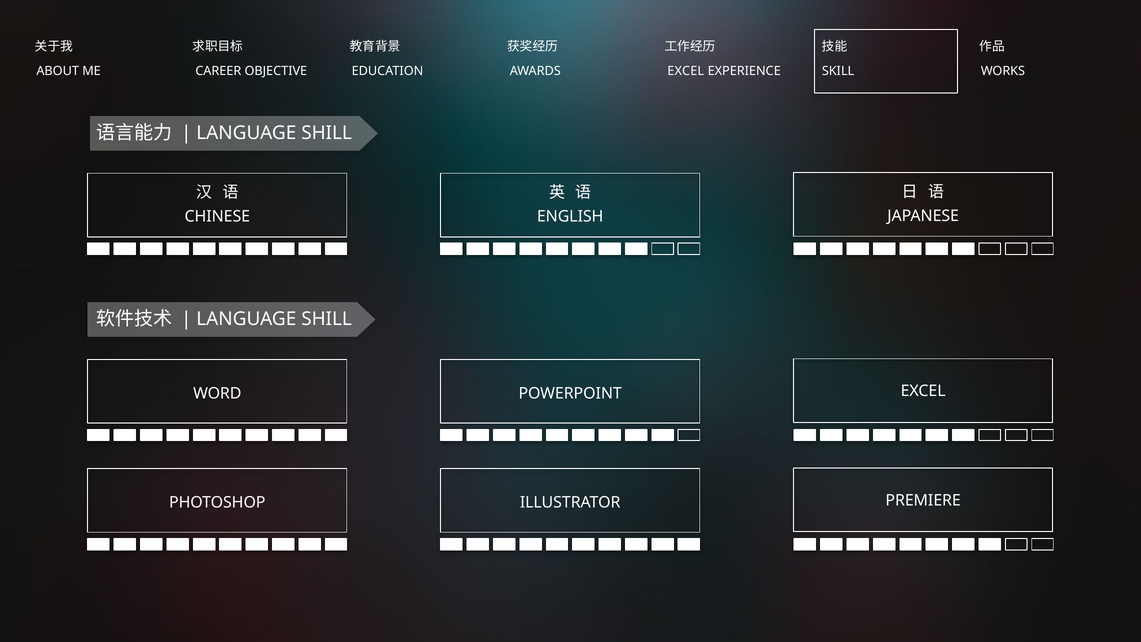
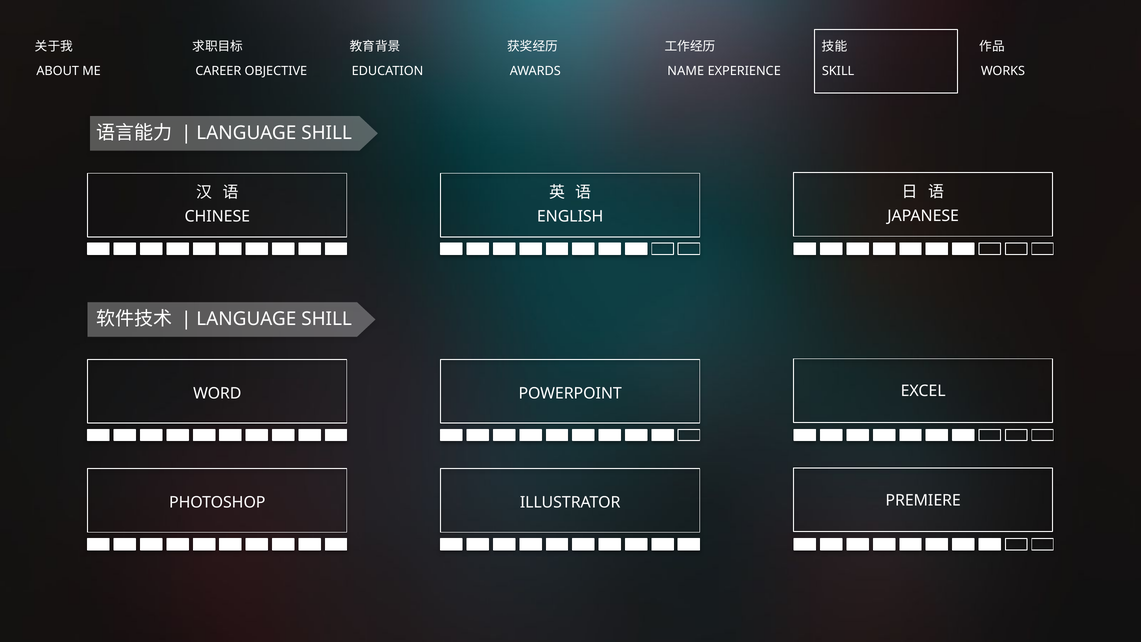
EXCEL at (686, 71): EXCEL -> NAME
